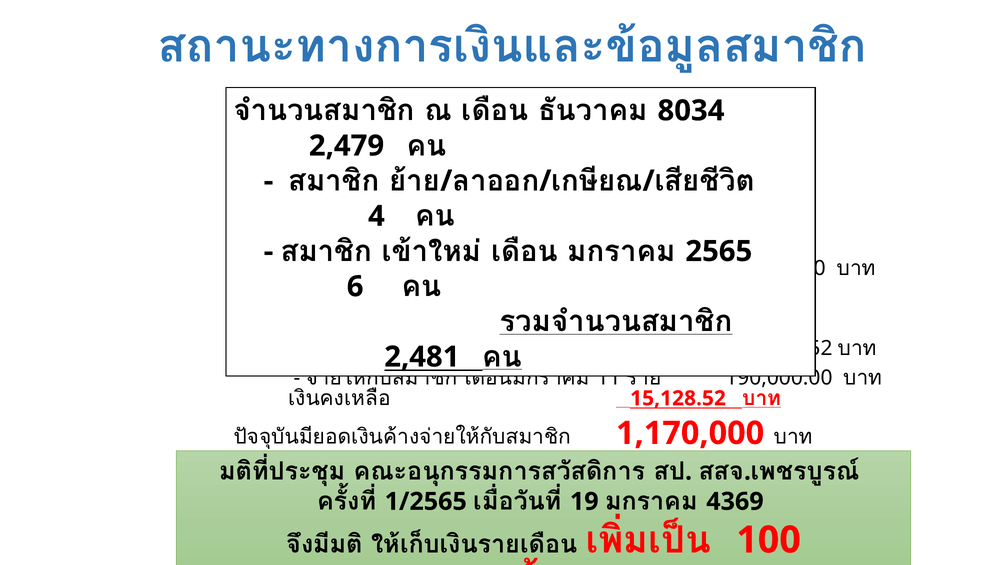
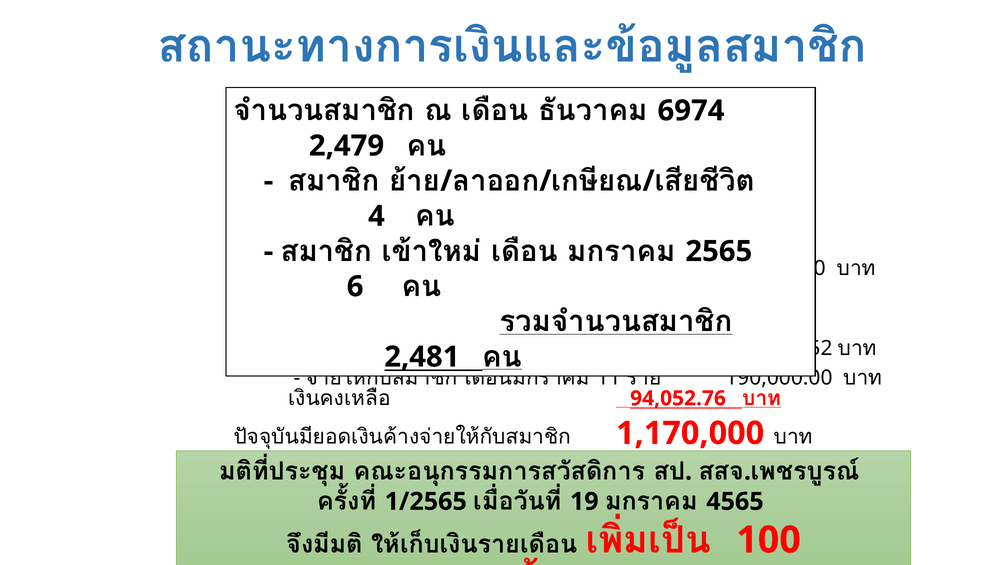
8034: 8034 -> 6974
15,128.52: 15,128.52 -> 94,052.76
4369: 4369 -> 4565
